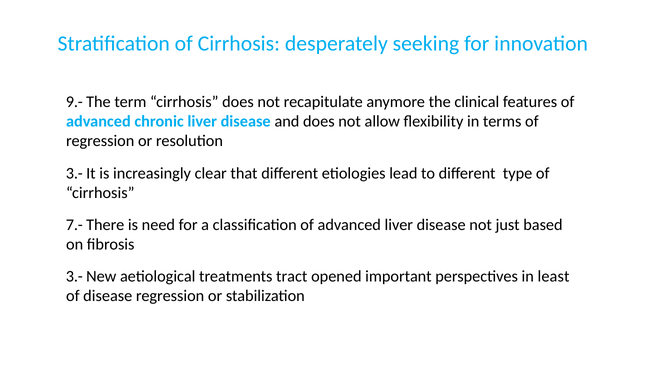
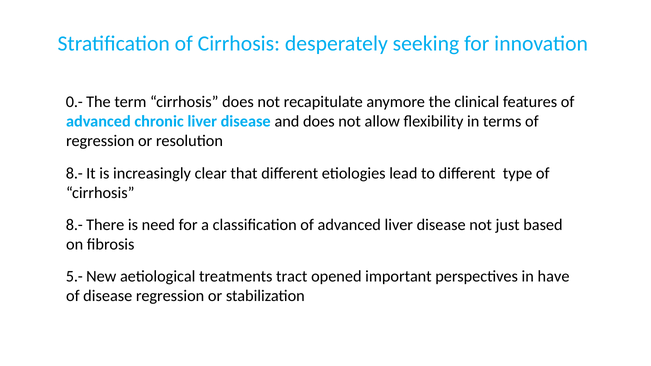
9.-: 9.- -> 0.-
3.- at (74, 173): 3.- -> 8.-
7.- at (74, 225): 7.- -> 8.-
3.- at (74, 276): 3.- -> 5.-
least: least -> have
